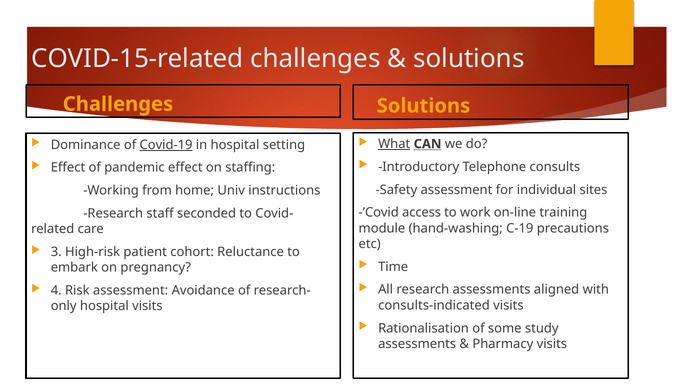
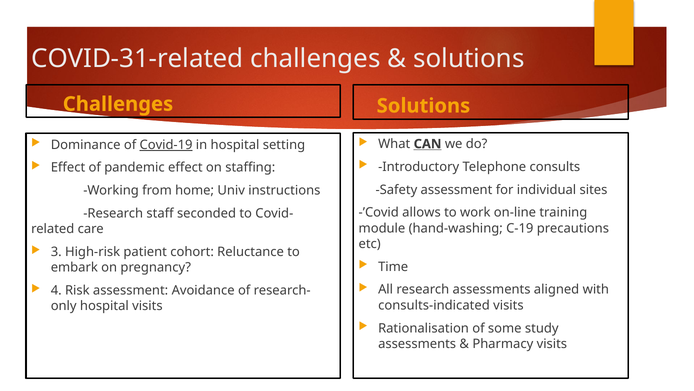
COVID-15-related: COVID-15-related -> COVID-31-related
What underline: present -> none
access: access -> allows
